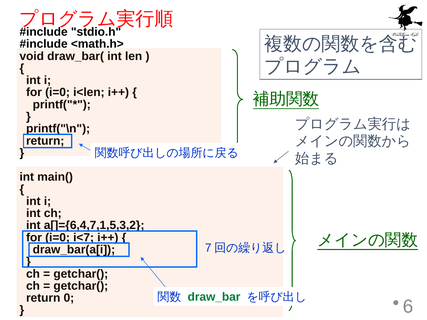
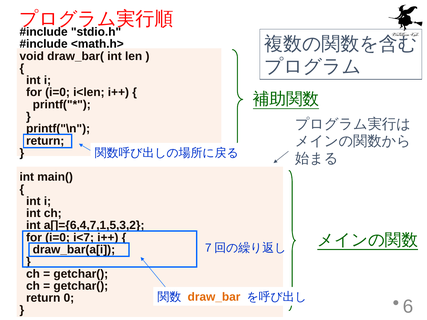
draw_bar colour: green -> orange
